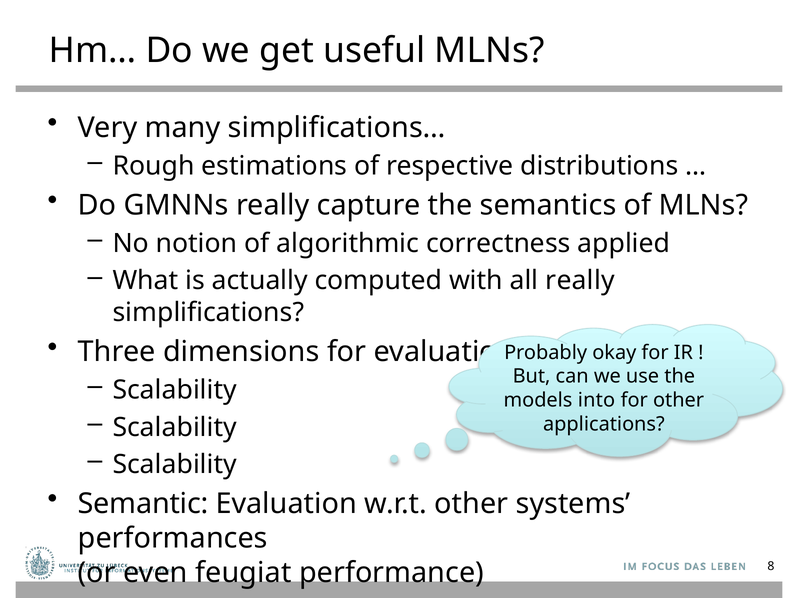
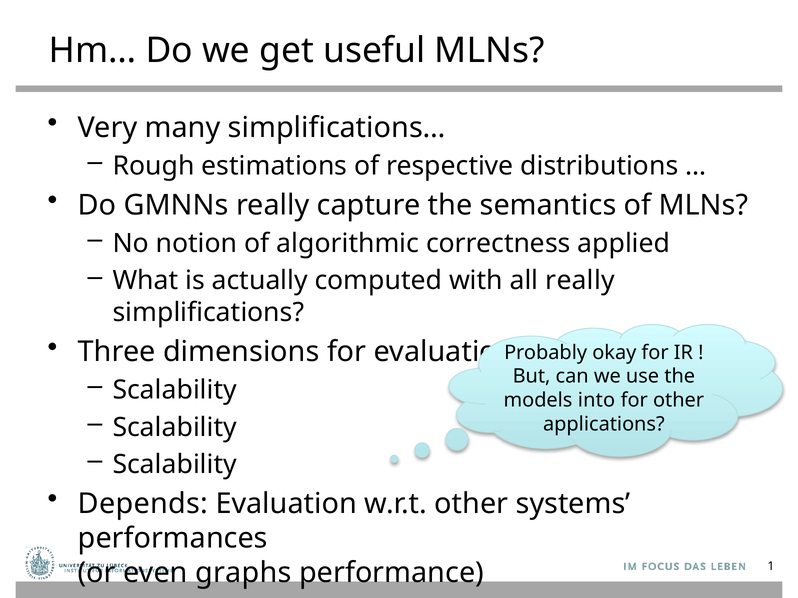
Semantic: Semantic -> Depends
feugiat: feugiat -> graphs
8: 8 -> 1
